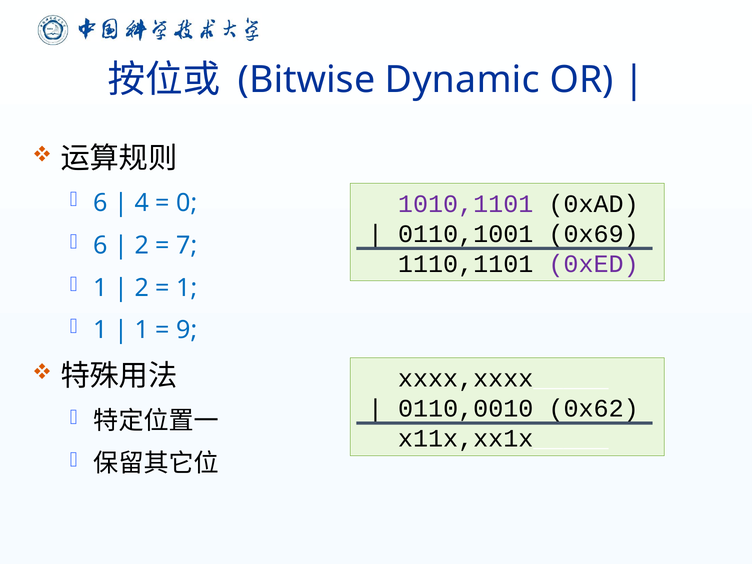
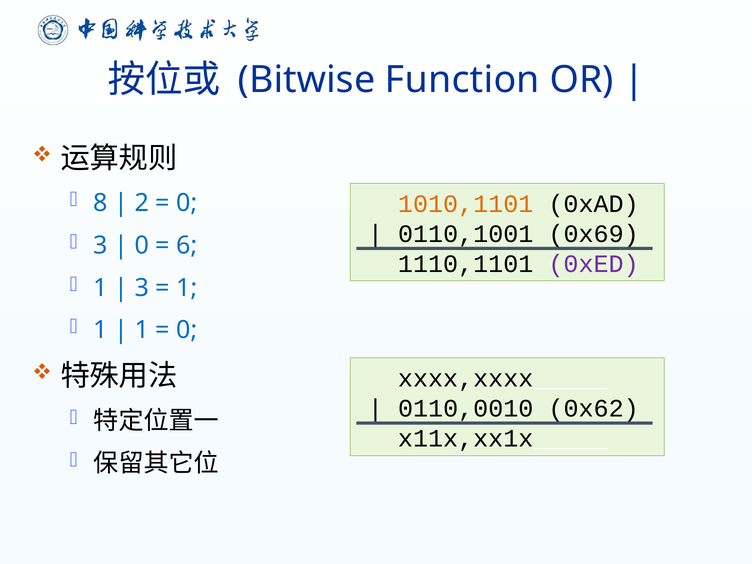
Dynamic: Dynamic -> Function
6 at (101, 203): 6 -> 8
4: 4 -> 2
1010,1101 colour: purple -> orange
6 at (101, 245): 6 -> 3
2 at (142, 245): 2 -> 0
7: 7 -> 6
2 at (142, 288): 2 -> 3
9 at (187, 330): 9 -> 0
